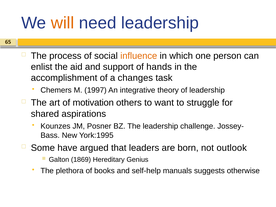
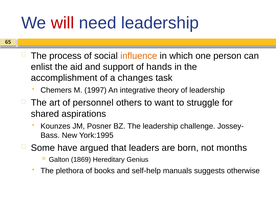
will colour: orange -> red
motivation: motivation -> personnel
outlook: outlook -> months
